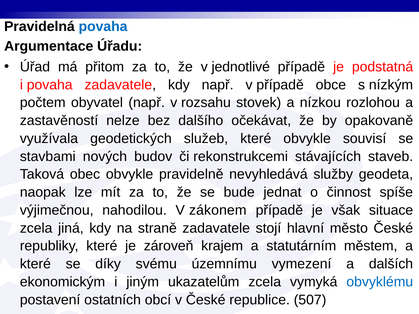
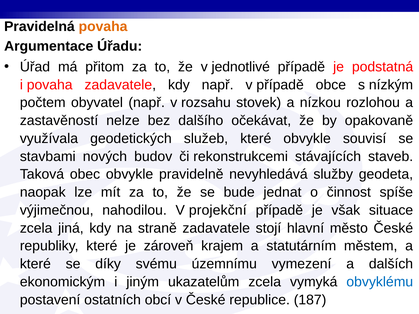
povaha at (103, 27) colour: blue -> orange
zákonem: zákonem -> projekční
507: 507 -> 187
